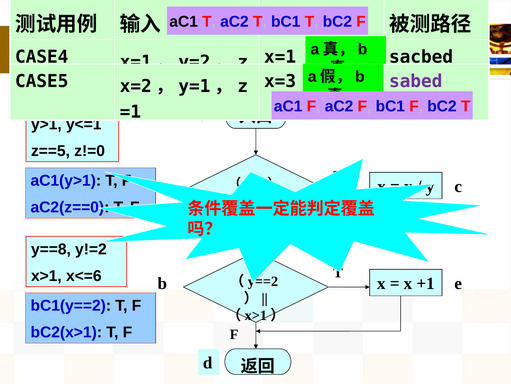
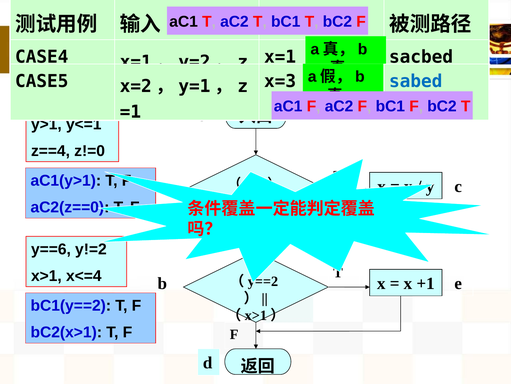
sabed colour: purple -> blue
z==5: z==5 -> z==4
y==8: y==8 -> y==6
x<=6: x<=6 -> x<=4
